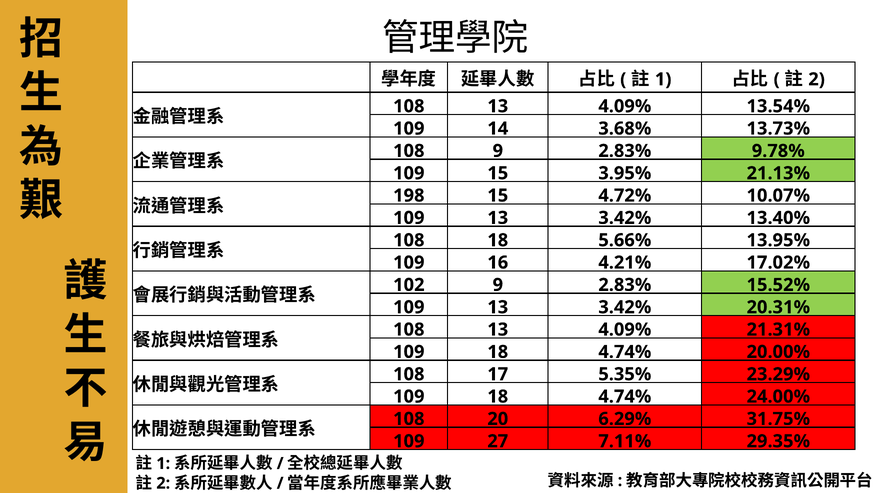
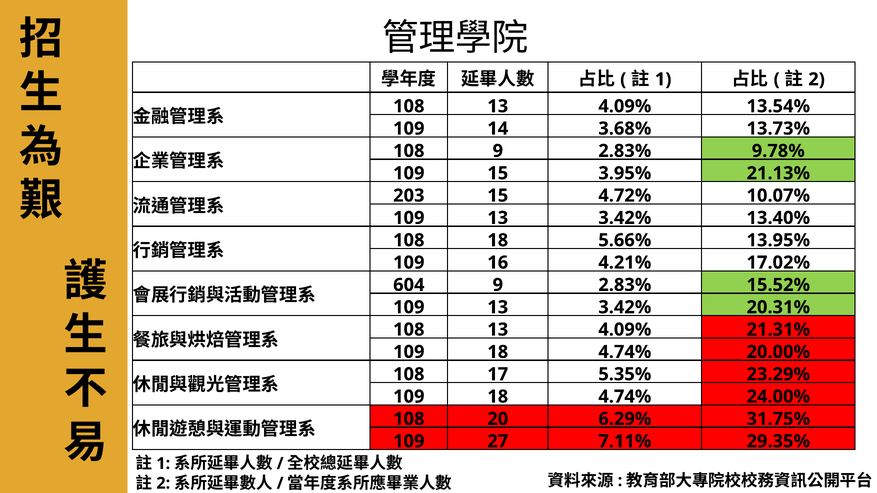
198: 198 -> 203
102: 102 -> 604
